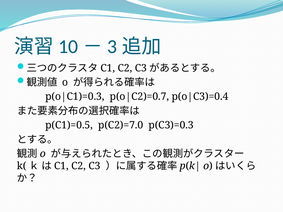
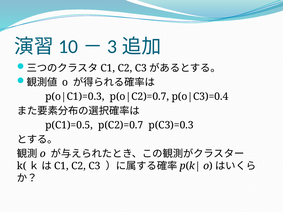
p(C2)=7.0: p(C2)=7.0 -> p(C2)=0.7
